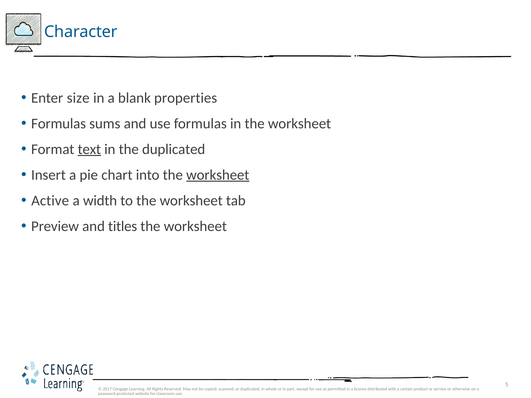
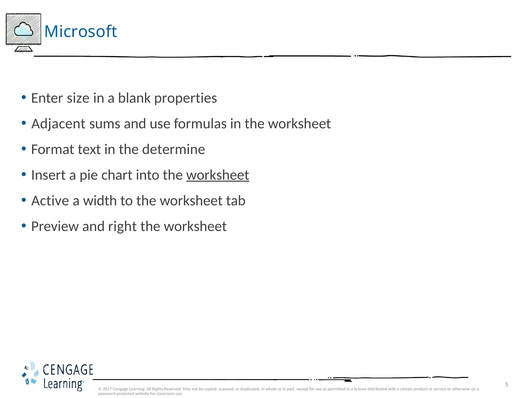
Character: Character -> Microsoft
Formulas at (59, 124): Formulas -> Adjacent
text underline: present -> none
the duplicated: duplicated -> determine
titles: titles -> right
